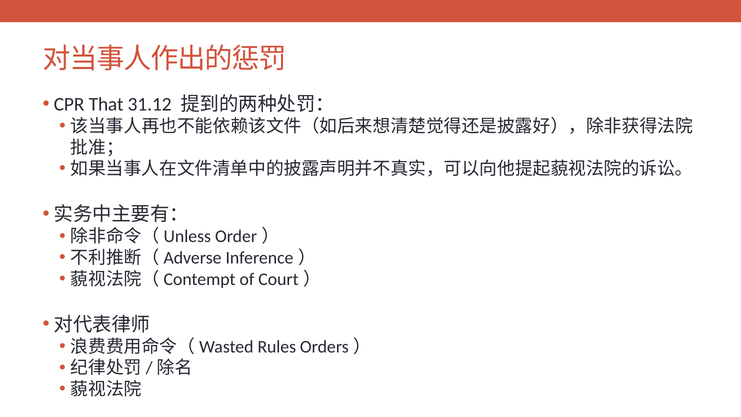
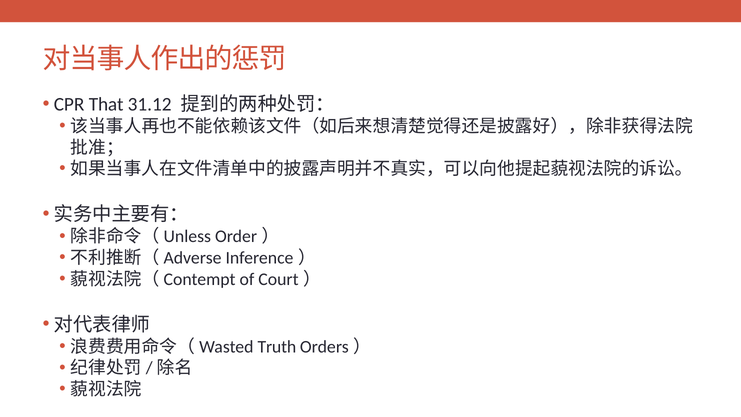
Rules: Rules -> Truth
